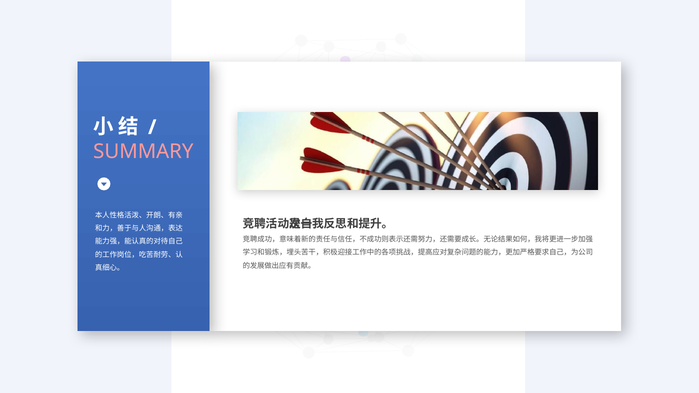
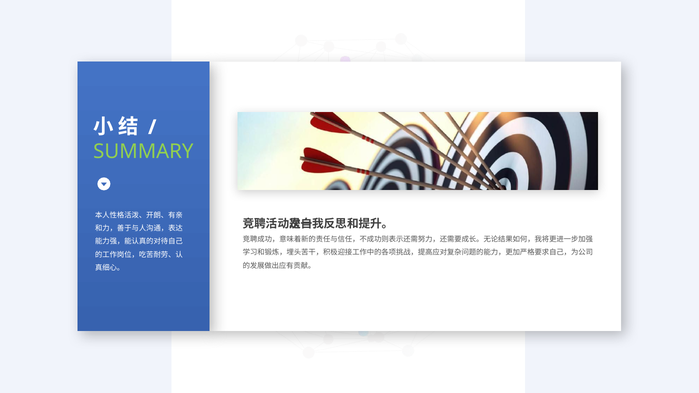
SUMMARY colour: pink -> light green
